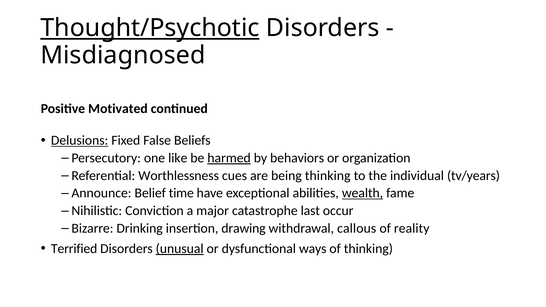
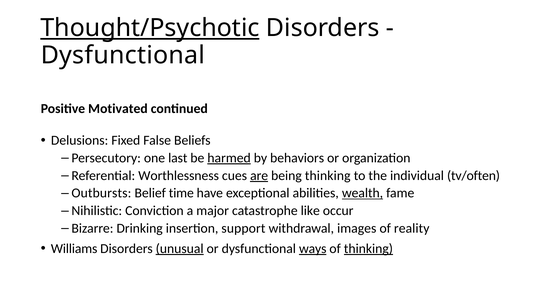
Misdiagnosed at (123, 55): Misdiagnosed -> Dysfunctional
Delusions underline: present -> none
like: like -> last
are underline: none -> present
tv/years: tv/years -> tv/often
Announce: Announce -> Outbursts
last: last -> like
drawing: drawing -> support
callous: callous -> images
Terrified: Terrified -> Williams
ways underline: none -> present
thinking at (368, 249) underline: none -> present
